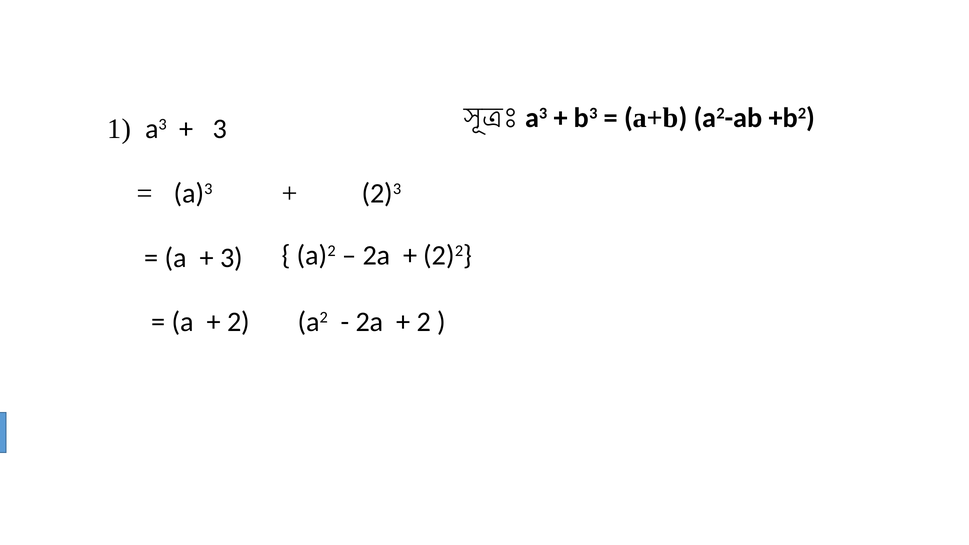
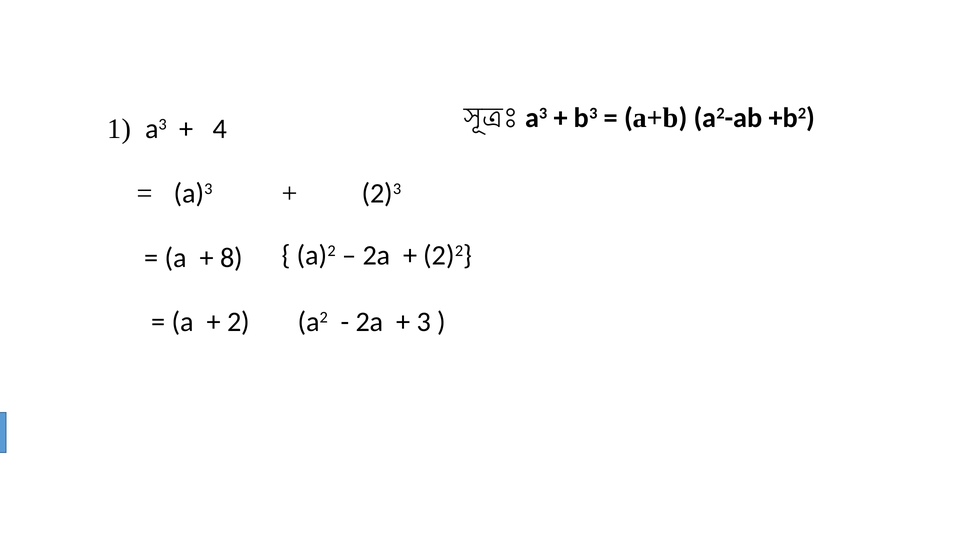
3 at (220, 129): 3 -> 4
3 at (232, 258): 3 -> 8
2 at (424, 322): 2 -> 3
